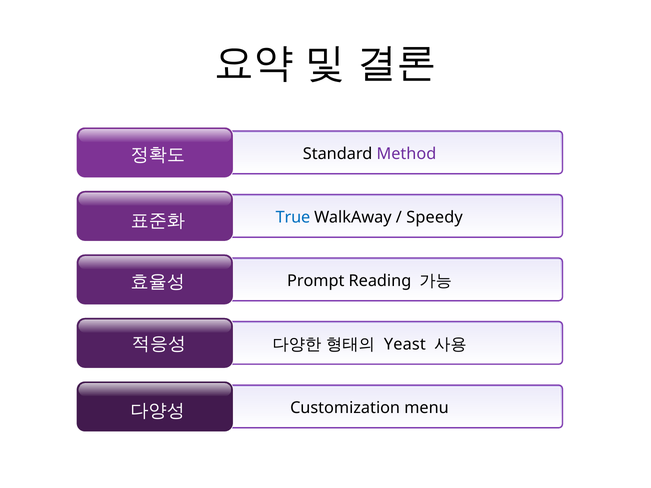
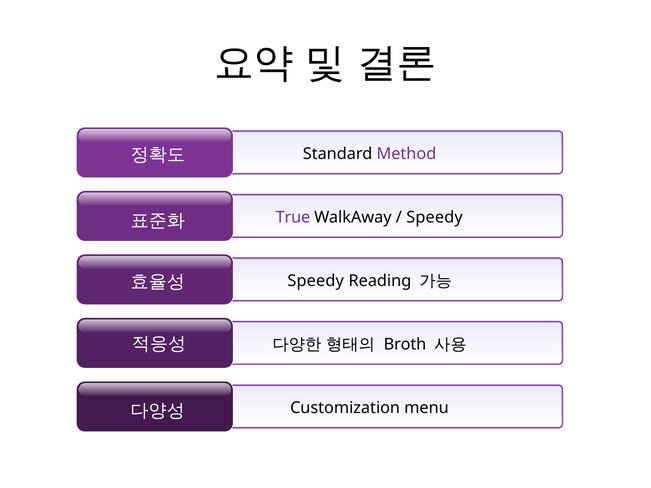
True colour: blue -> purple
Prompt at (316, 281): Prompt -> Speedy
Yeast: Yeast -> Broth
